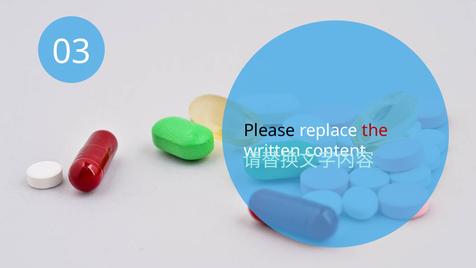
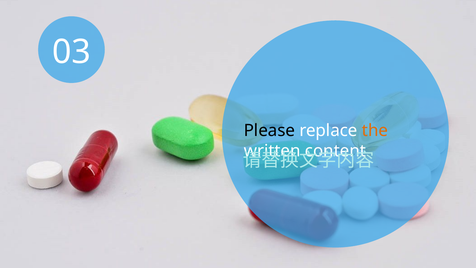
the colour: red -> orange
